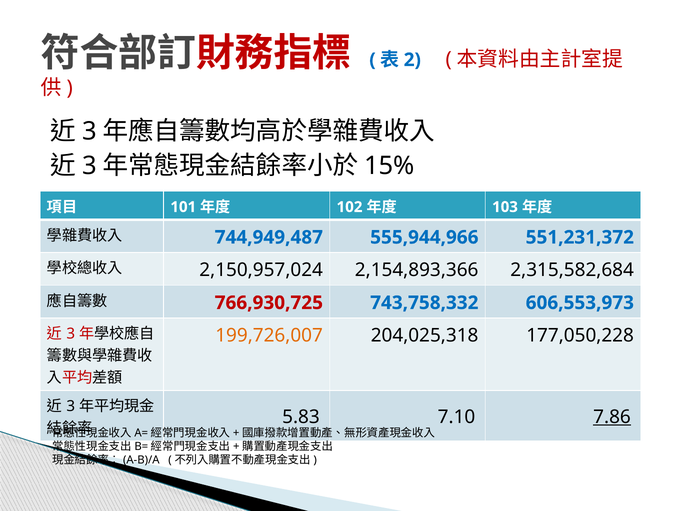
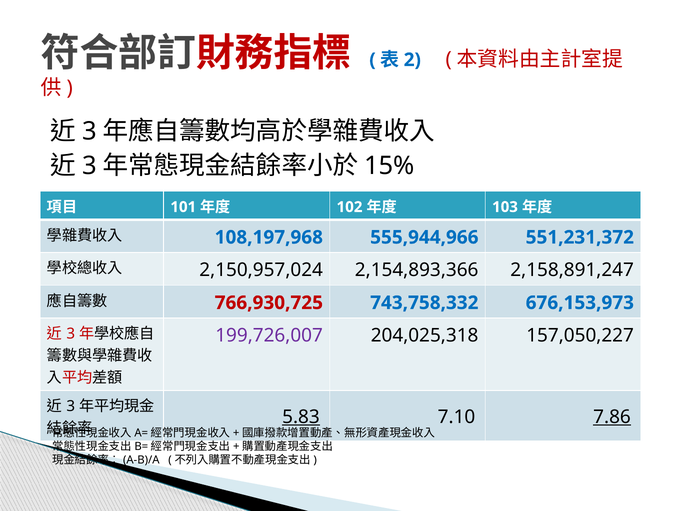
744,949,487: 744,949,487 -> 108,197,968
2,315,582,684: 2,315,582,684 -> 2,158,891,247
606,553,973: 606,553,973 -> 676,153,973
199,726,007 colour: orange -> purple
177,050,228: 177,050,228 -> 157,050,227
5.83 underline: none -> present
